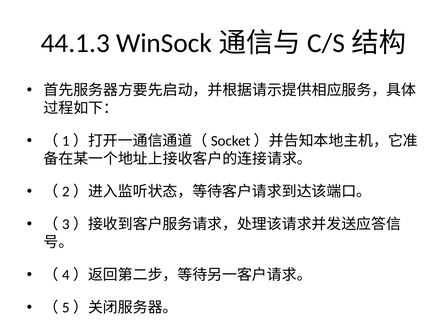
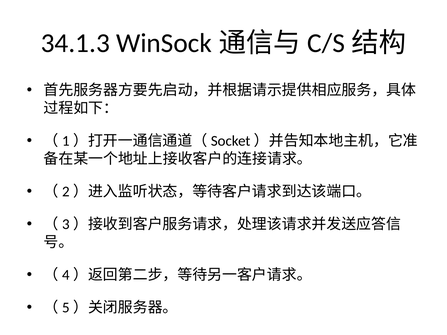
44.1.3: 44.1.3 -> 34.1.3
